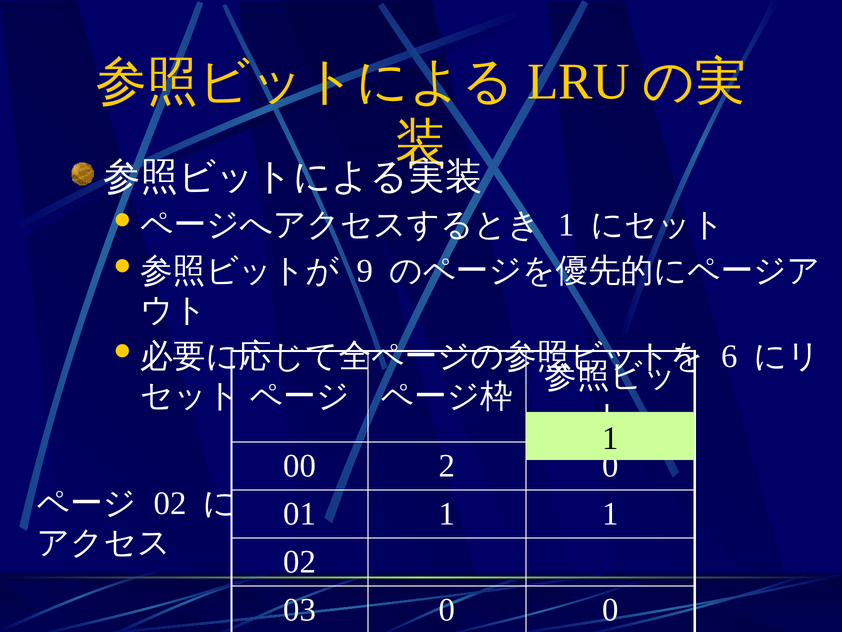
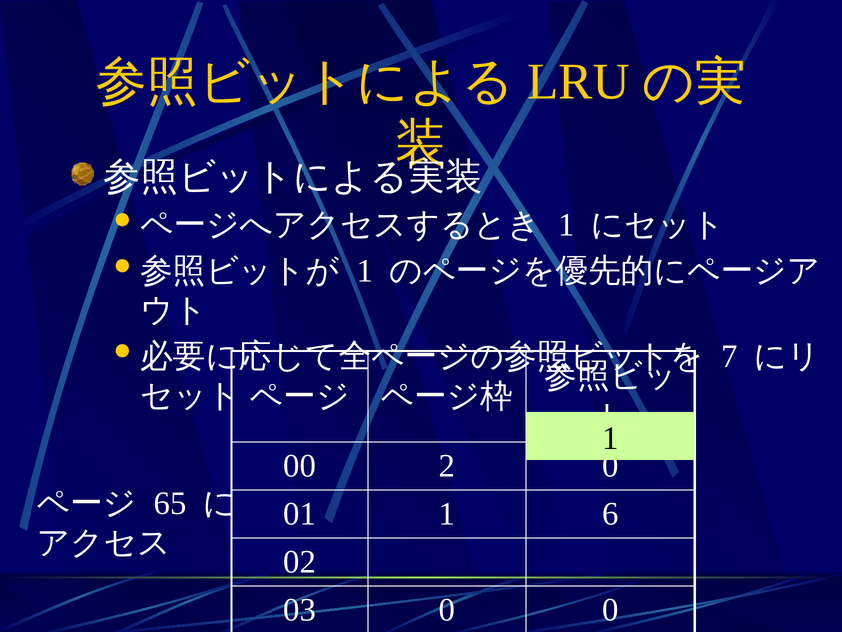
9 at (365, 271): 9 -> 1
6: 6 -> 7
02 at (170, 503): 02 -> 65
1 1: 1 -> 6
